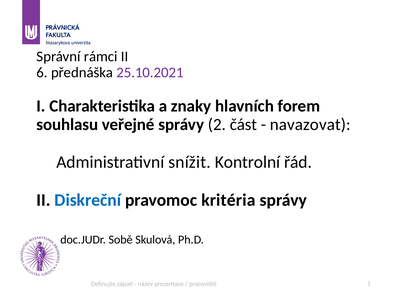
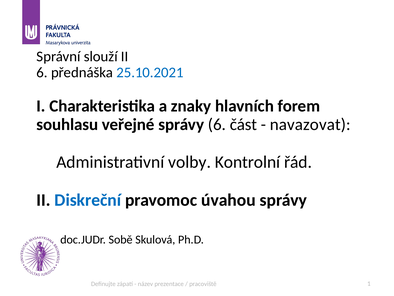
rámci: rámci -> slouží
25.10.2021 colour: purple -> blue
správy 2: 2 -> 6
snížit: snížit -> volby
kritéria: kritéria -> úvahou
